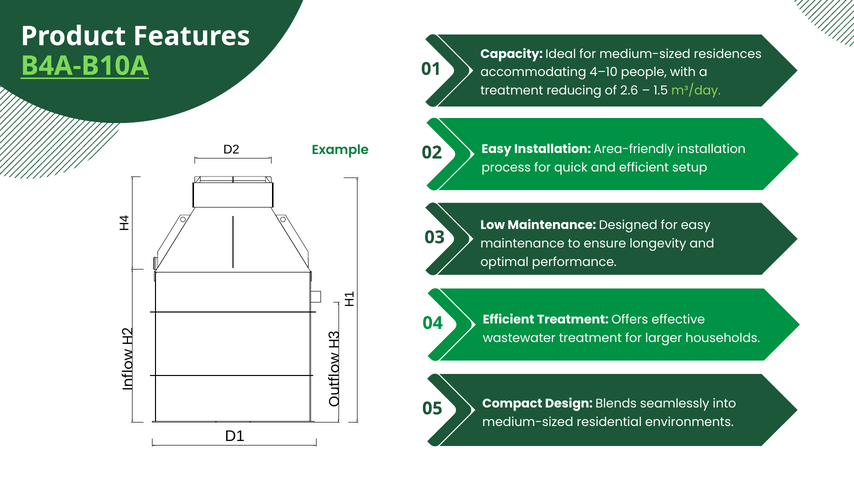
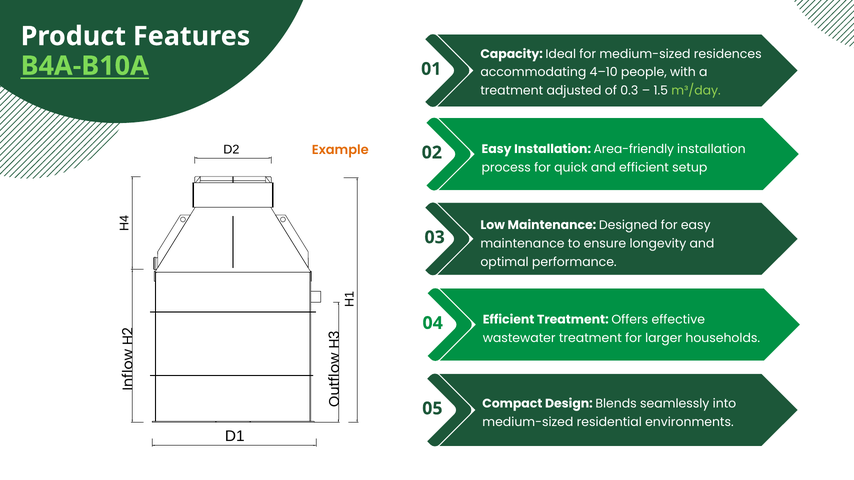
reducing: reducing -> adjusted
2.6: 2.6 -> 0.3
Example at (340, 150) colour: green -> orange
